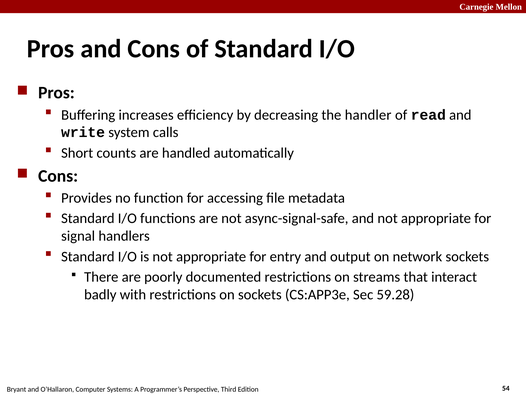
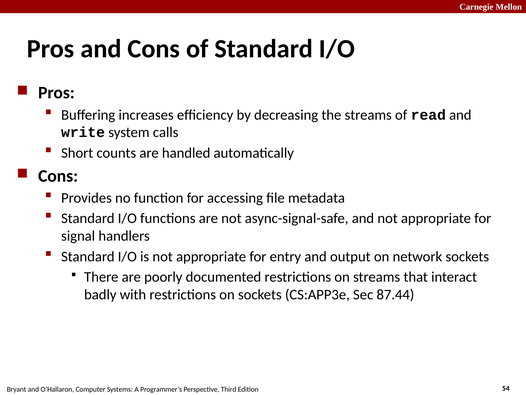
the handler: handler -> streams
59.28: 59.28 -> 87.44
